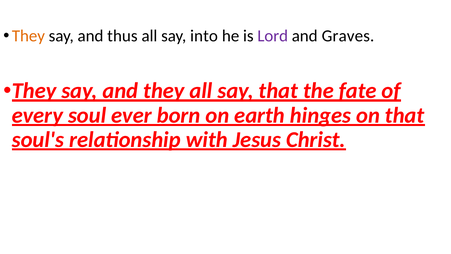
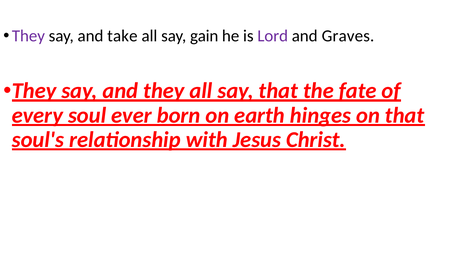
They at (28, 36) colour: orange -> purple
thus: thus -> take
into: into -> gain
